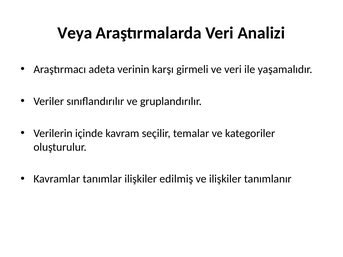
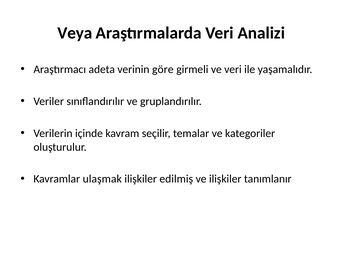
karşı: karşı -> göre
tanımlar: tanımlar -> ulaşmak
